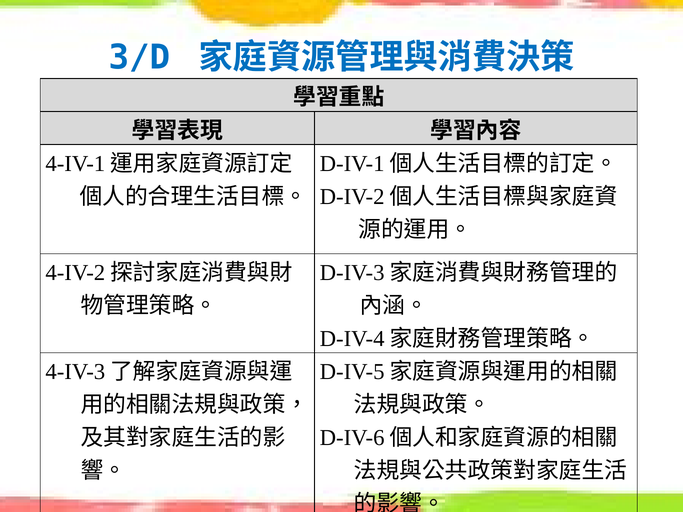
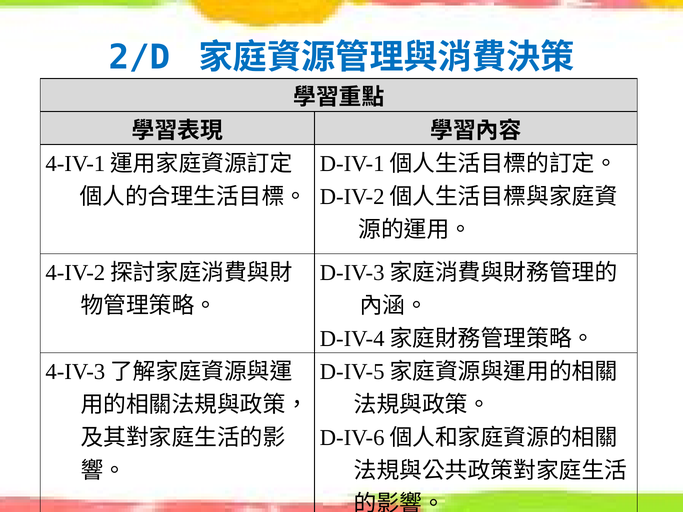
3/D: 3/D -> 2/D
